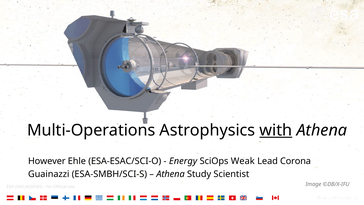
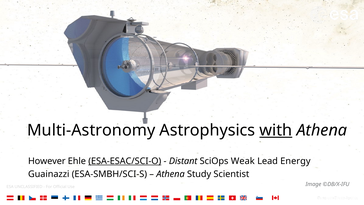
Multi-Operations: Multi-Operations -> Multi-Astronomy
ESA-ESAC/SCI-O underline: none -> present
Energy: Energy -> Distant
Corona: Corona -> Energy
